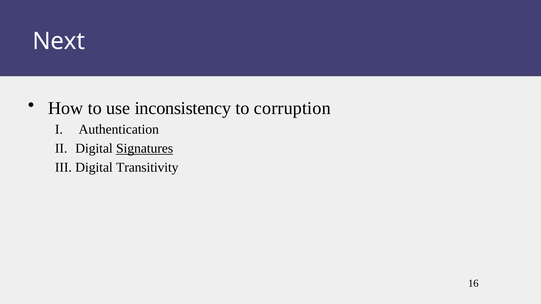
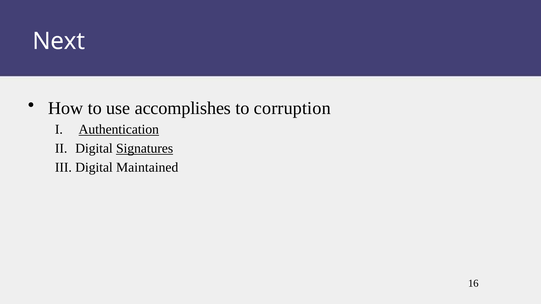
inconsistency: inconsistency -> accomplishes
Authentication underline: none -> present
Transitivity: Transitivity -> Maintained
